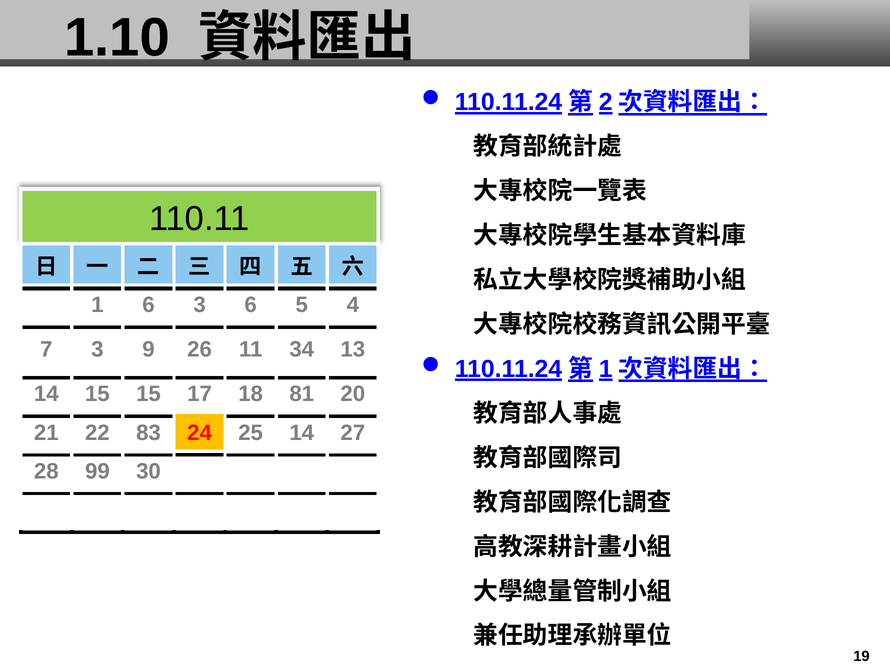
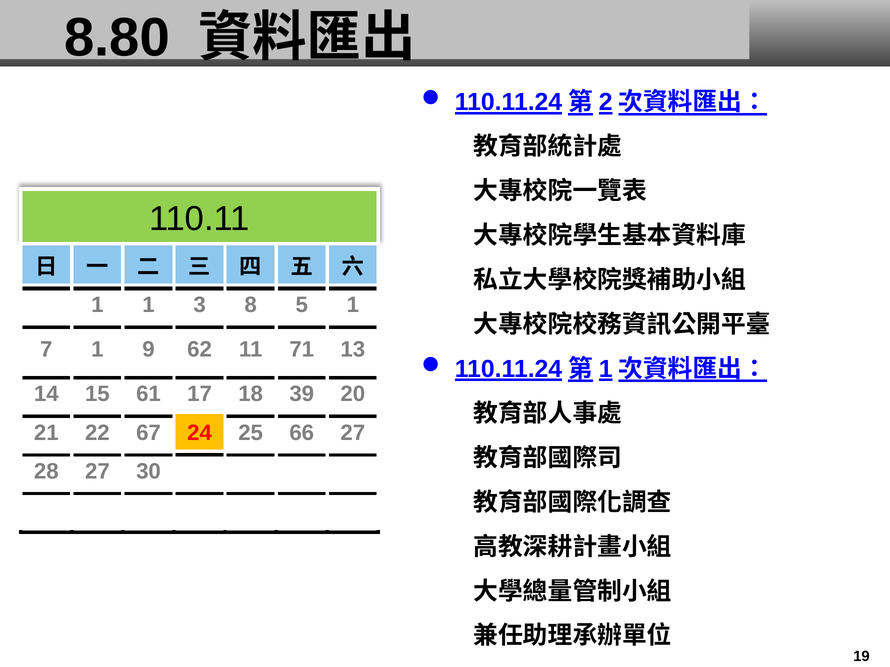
1.10: 1.10 -> 8.80
1 6: 6 -> 1
3 6: 6 -> 8
5 4: 4 -> 1
7 3: 3 -> 1
26: 26 -> 62
34: 34 -> 71
15 15: 15 -> 61
81: 81 -> 39
83: 83 -> 67
25 14: 14 -> 66
28 99: 99 -> 27
